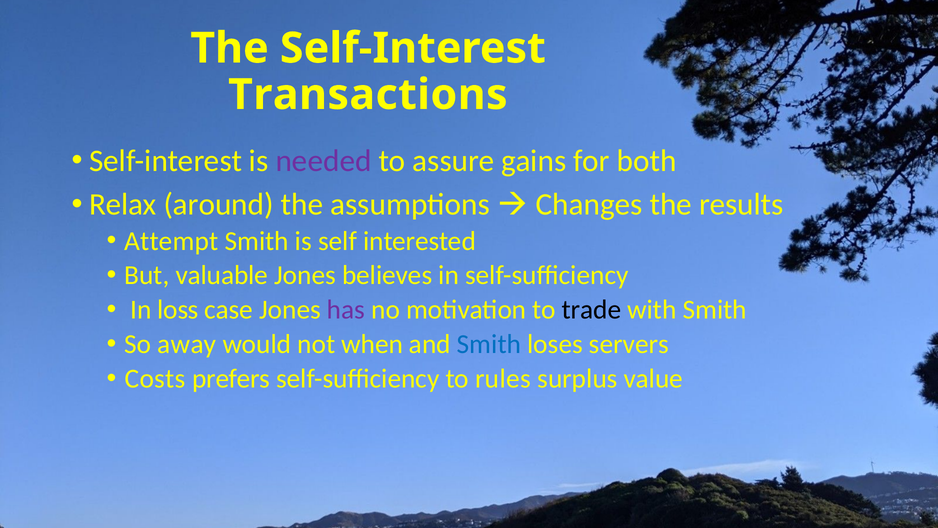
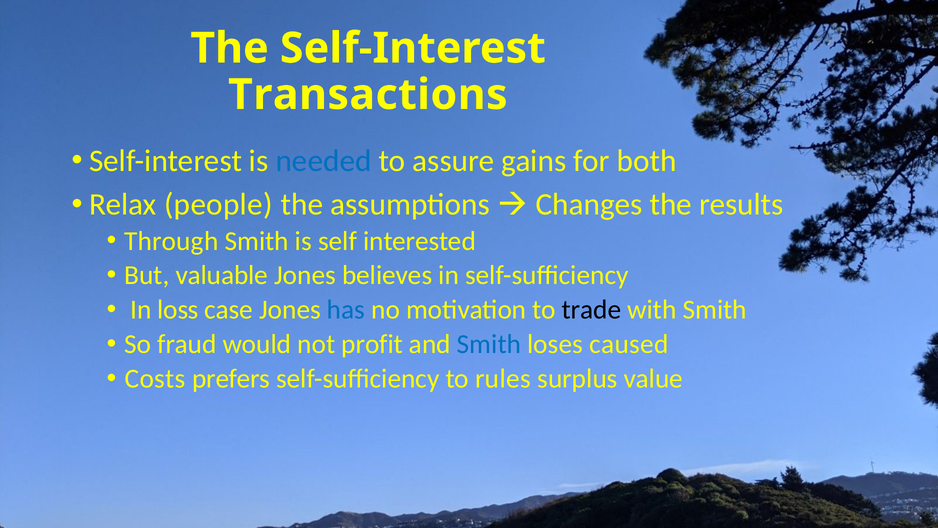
needed colour: purple -> blue
around: around -> people
Attempt: Attempt -> Through
has colour: purple -> blue
away: away -> fraud
when: when -> profit
servers: servers -> caused
